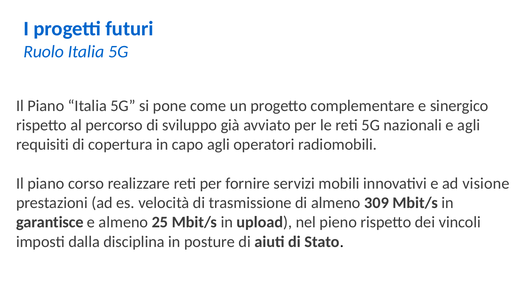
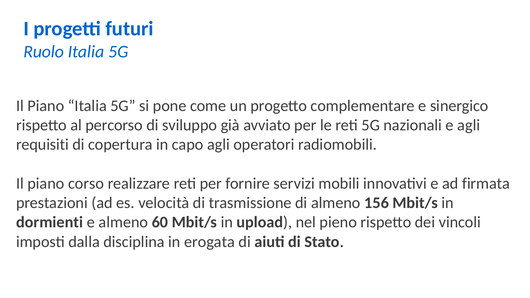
visione: visione -> firmata
309: 309 -> 156
garantisce: garantisce -> dormienti
25: 25 -> 60
posture: posture -> erogata
